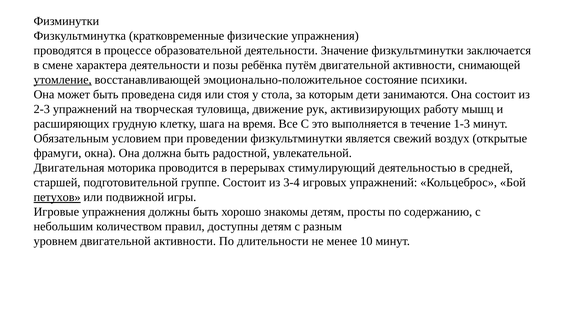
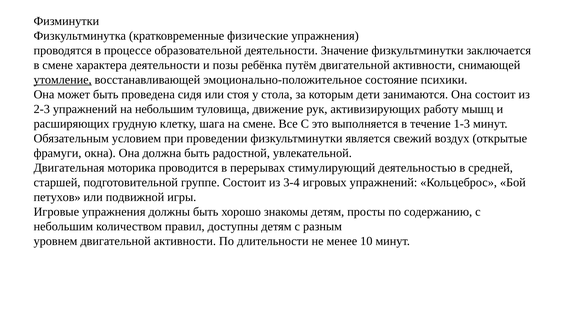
на творческая: творческая -> небольшим
на время: время -> смене
петухов underline: present -> none
